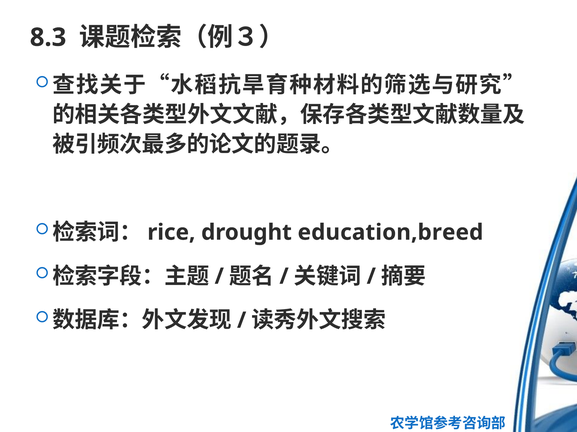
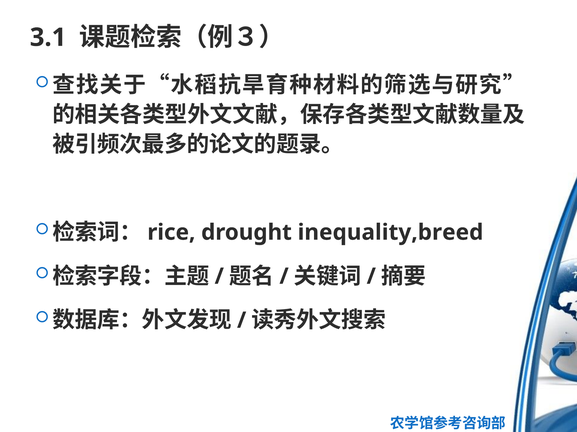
8.3: 8.3 -> 3.1
education,breed: education,breed -> inequality,breed
